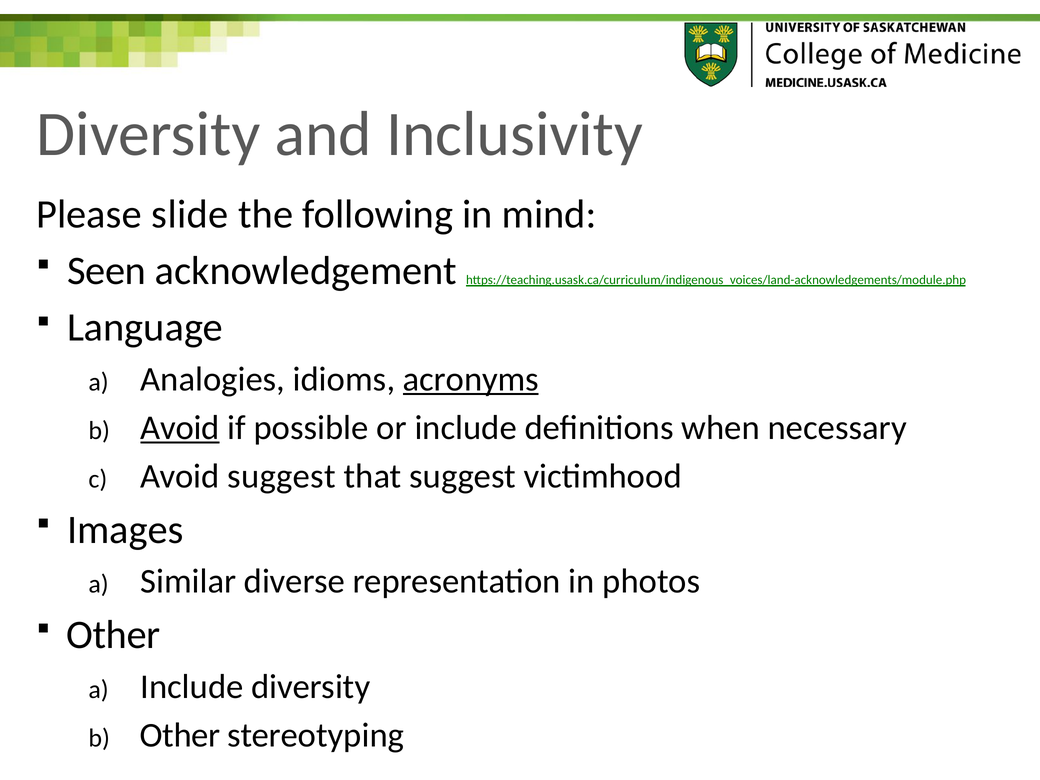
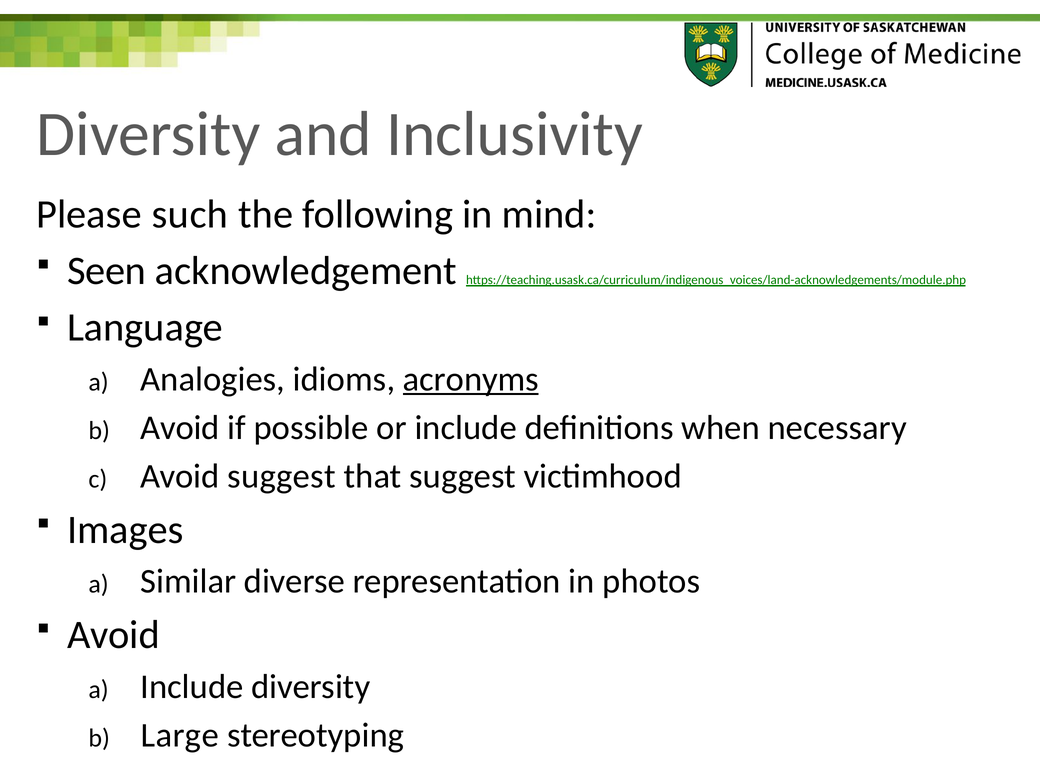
slide: slide -> such
Avoid at (180, 428) underline: present -> none
Other at (114, 635): Other -> Avoid
Other at (180, 735): Other -> Large
